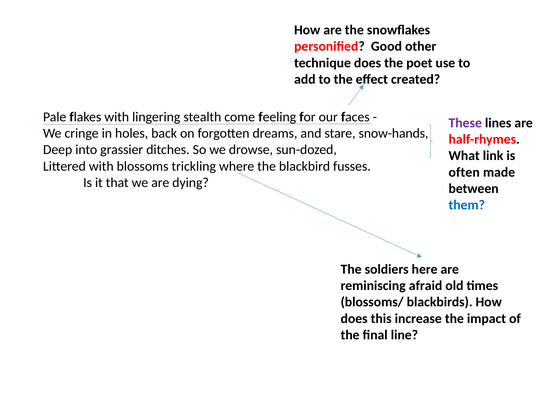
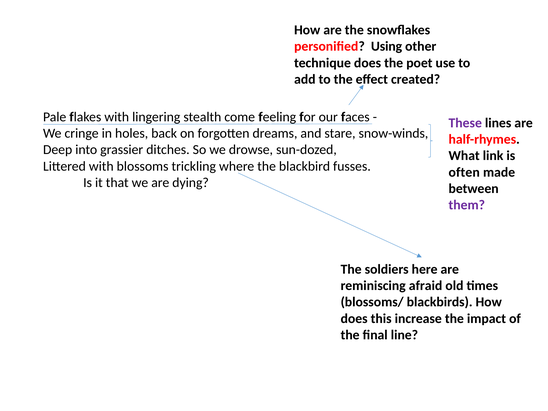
Good: Good -> Using
snow-hands: snow-hands -> snow-winds
them colour: blue -> purple
